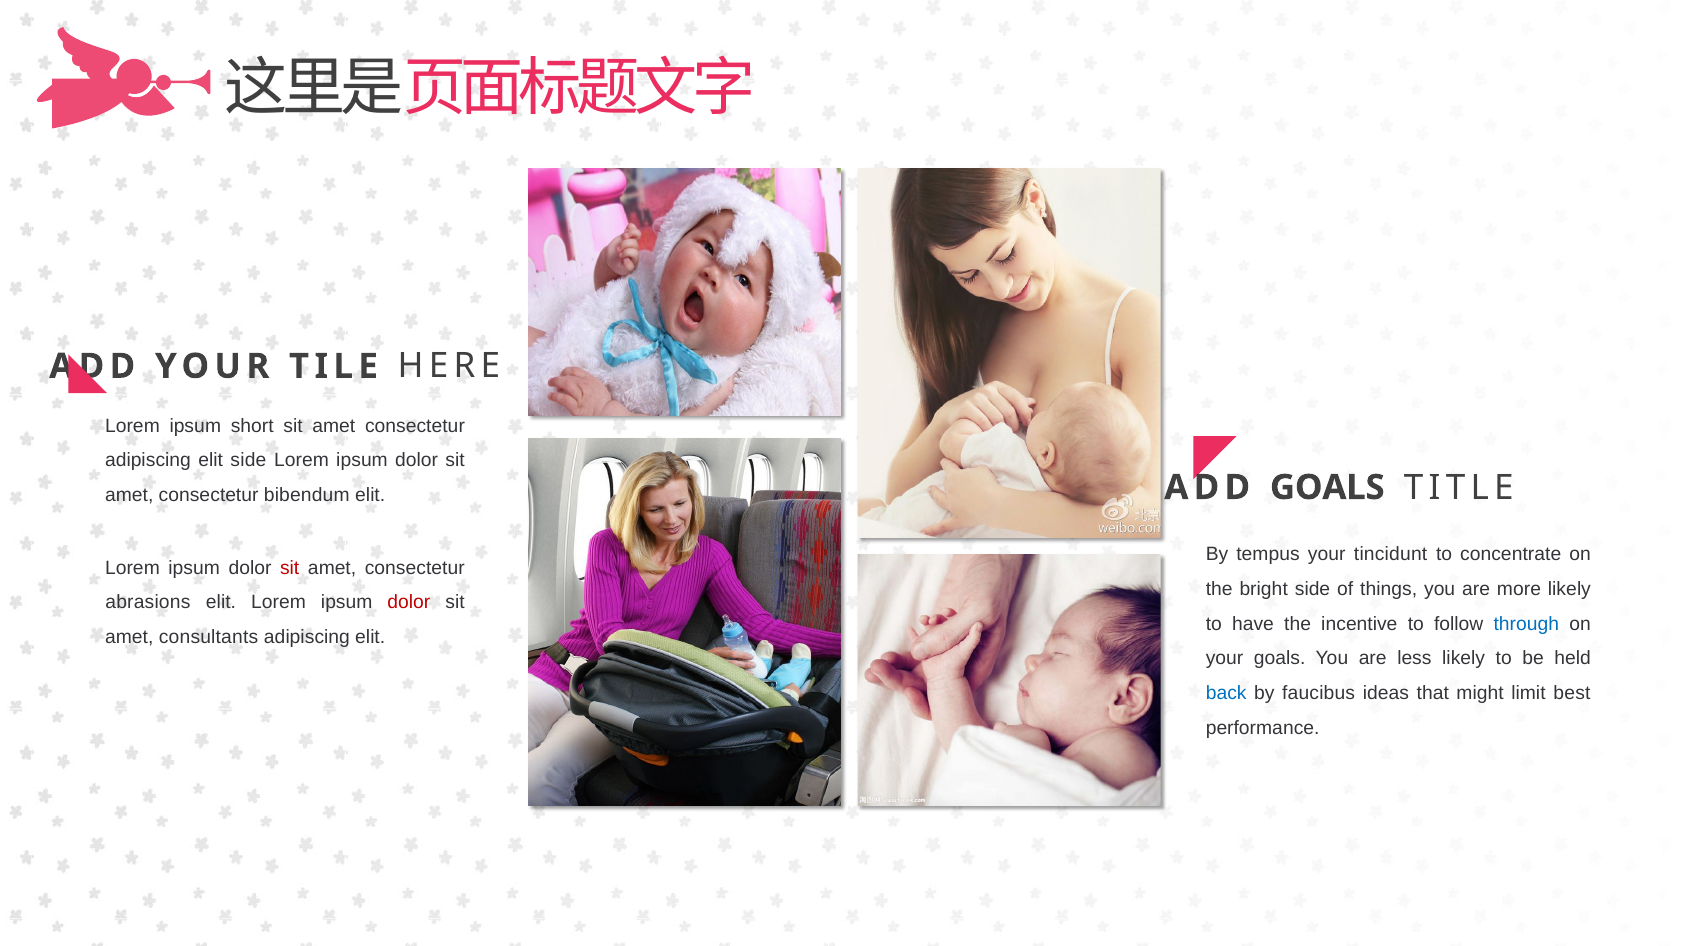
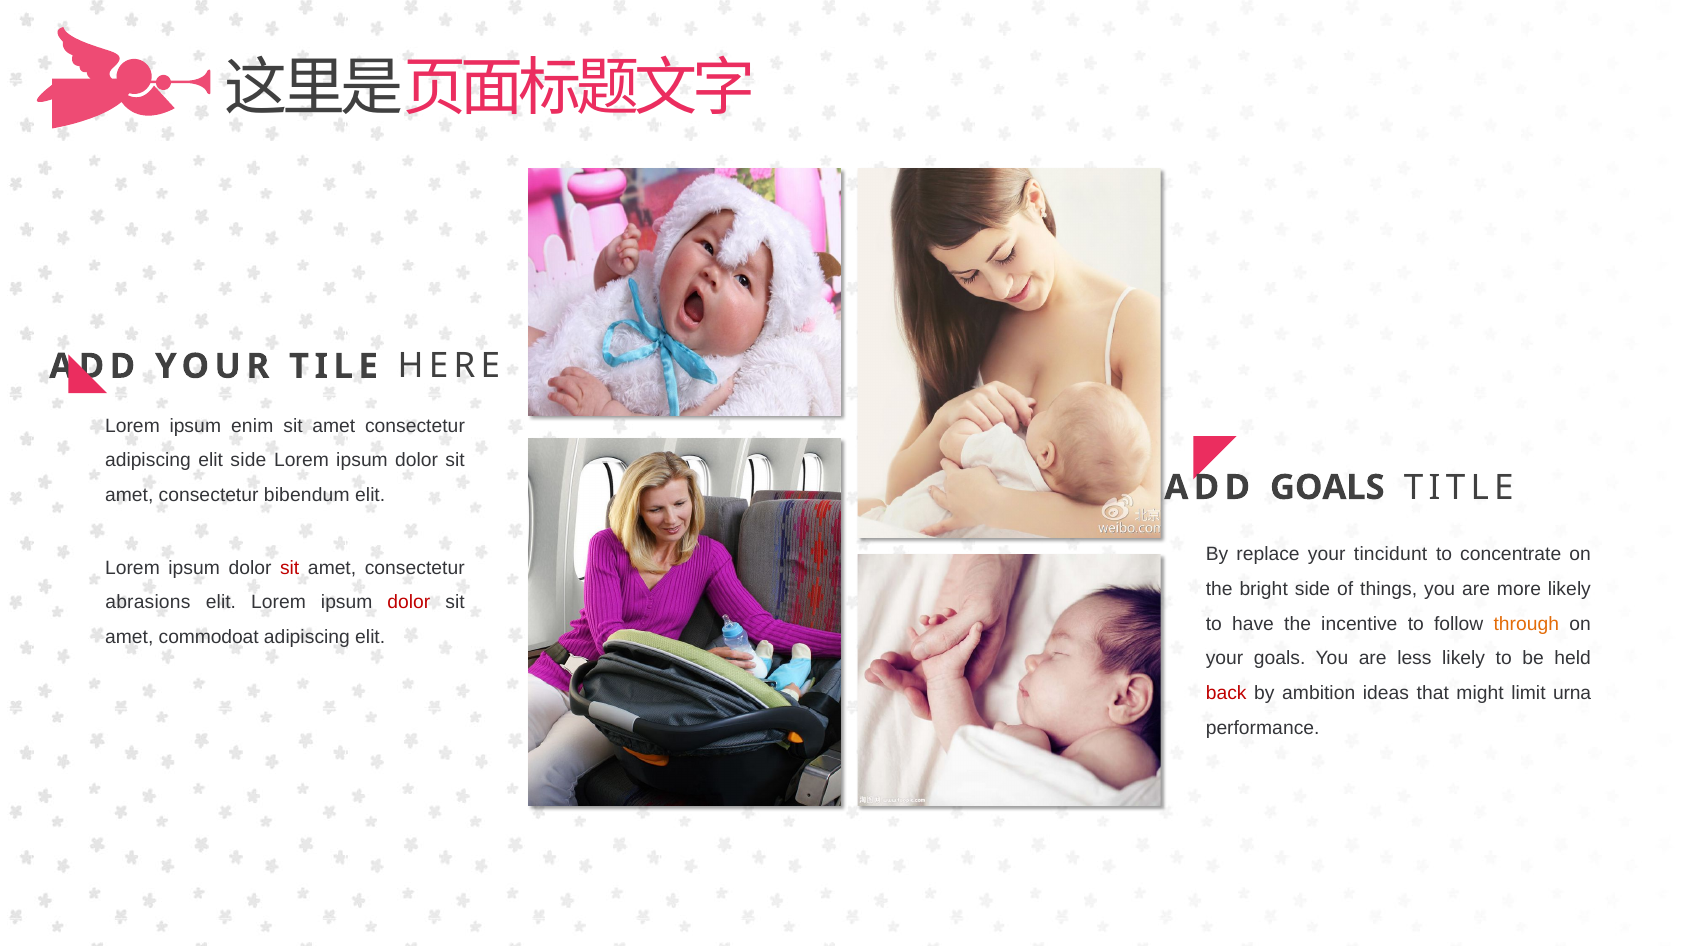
short: short -> enim
tempus: tempus -> replace
through colour: blue -> orange
consultants: consultants -> commodoat
back colour: blue -> red
faucibus: faucibus -> ambition
best: best -> urna
